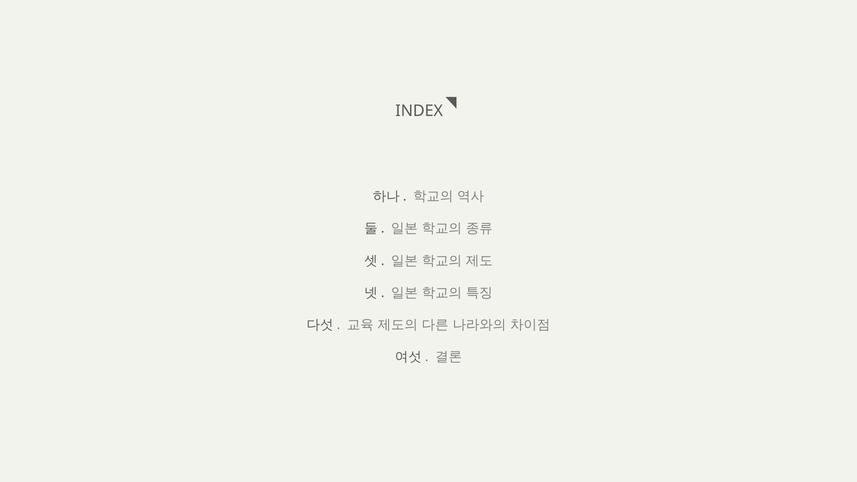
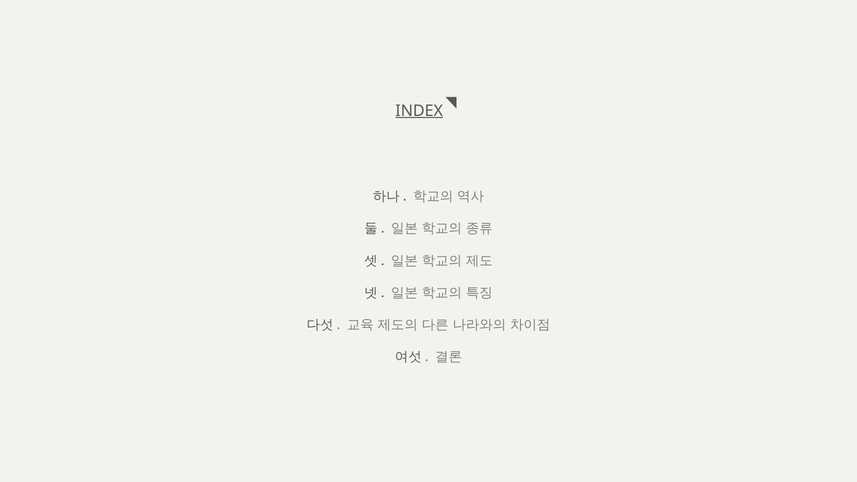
INDEX underline: none -> present
